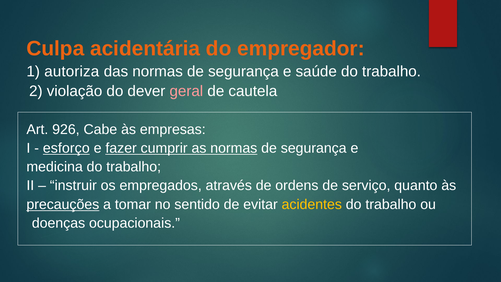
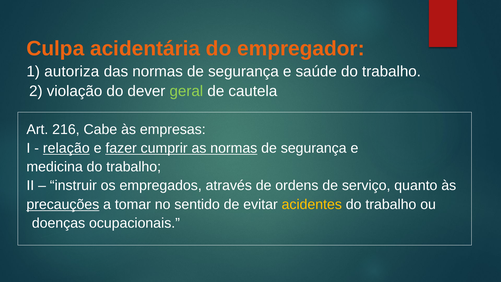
geral colour: pink -> light green
926: 926 -> 216
esforço: esforço -> relação
